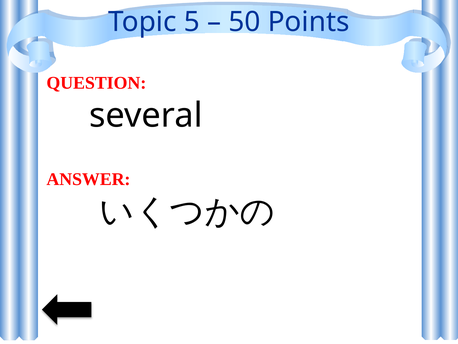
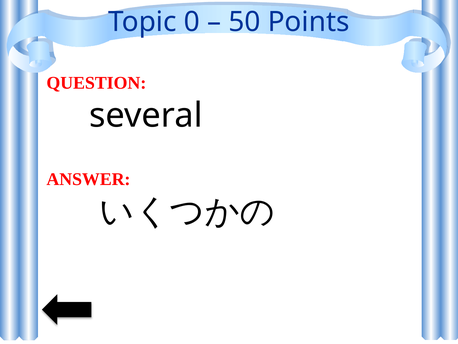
5: 5 -> 0
